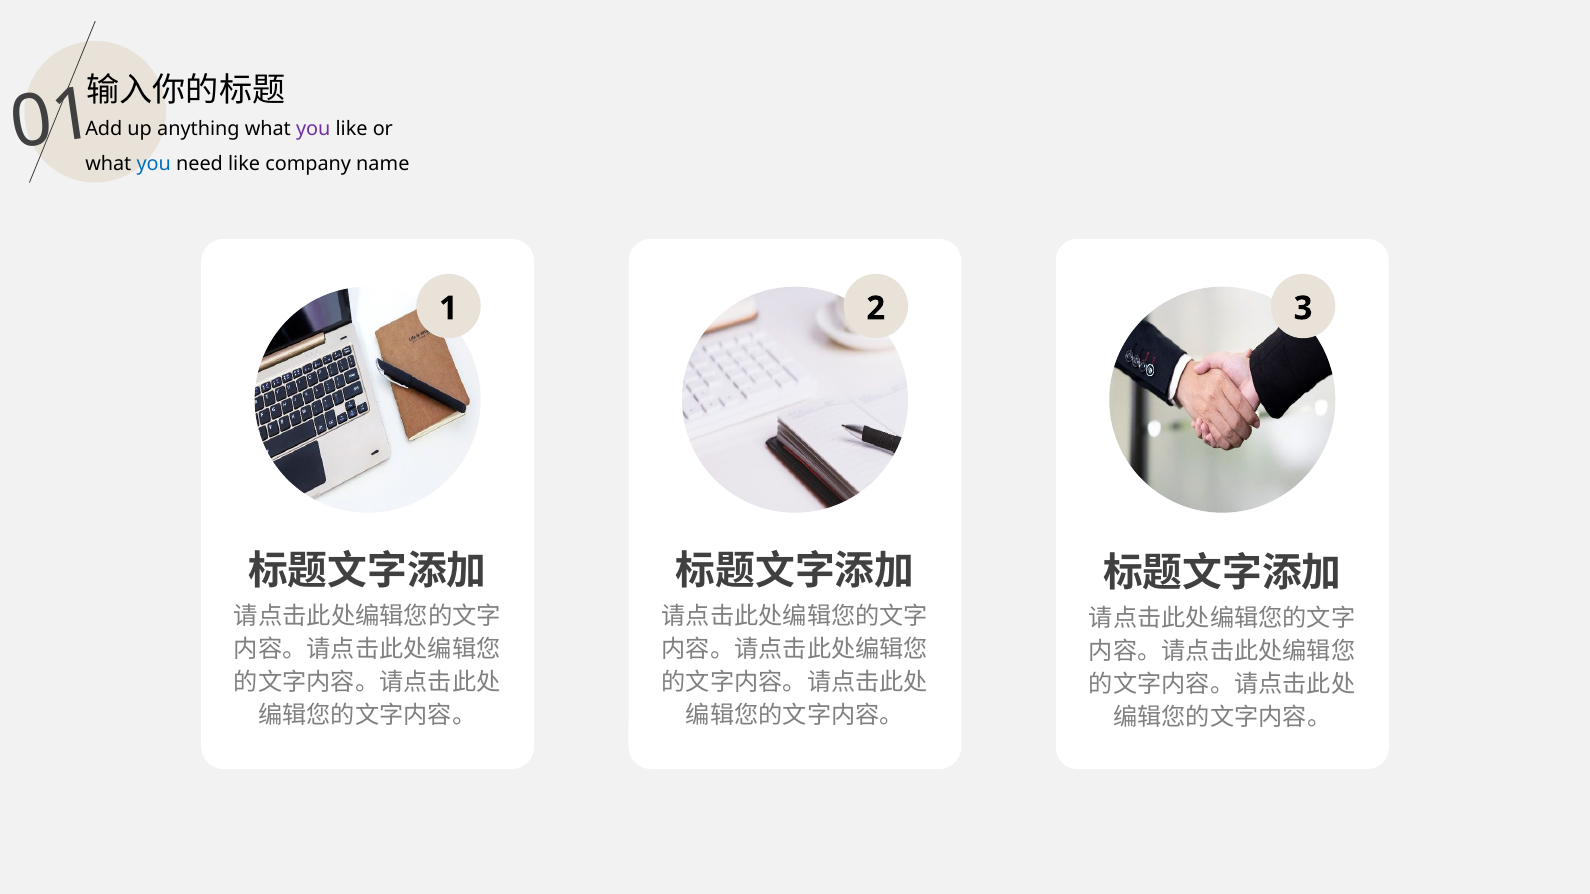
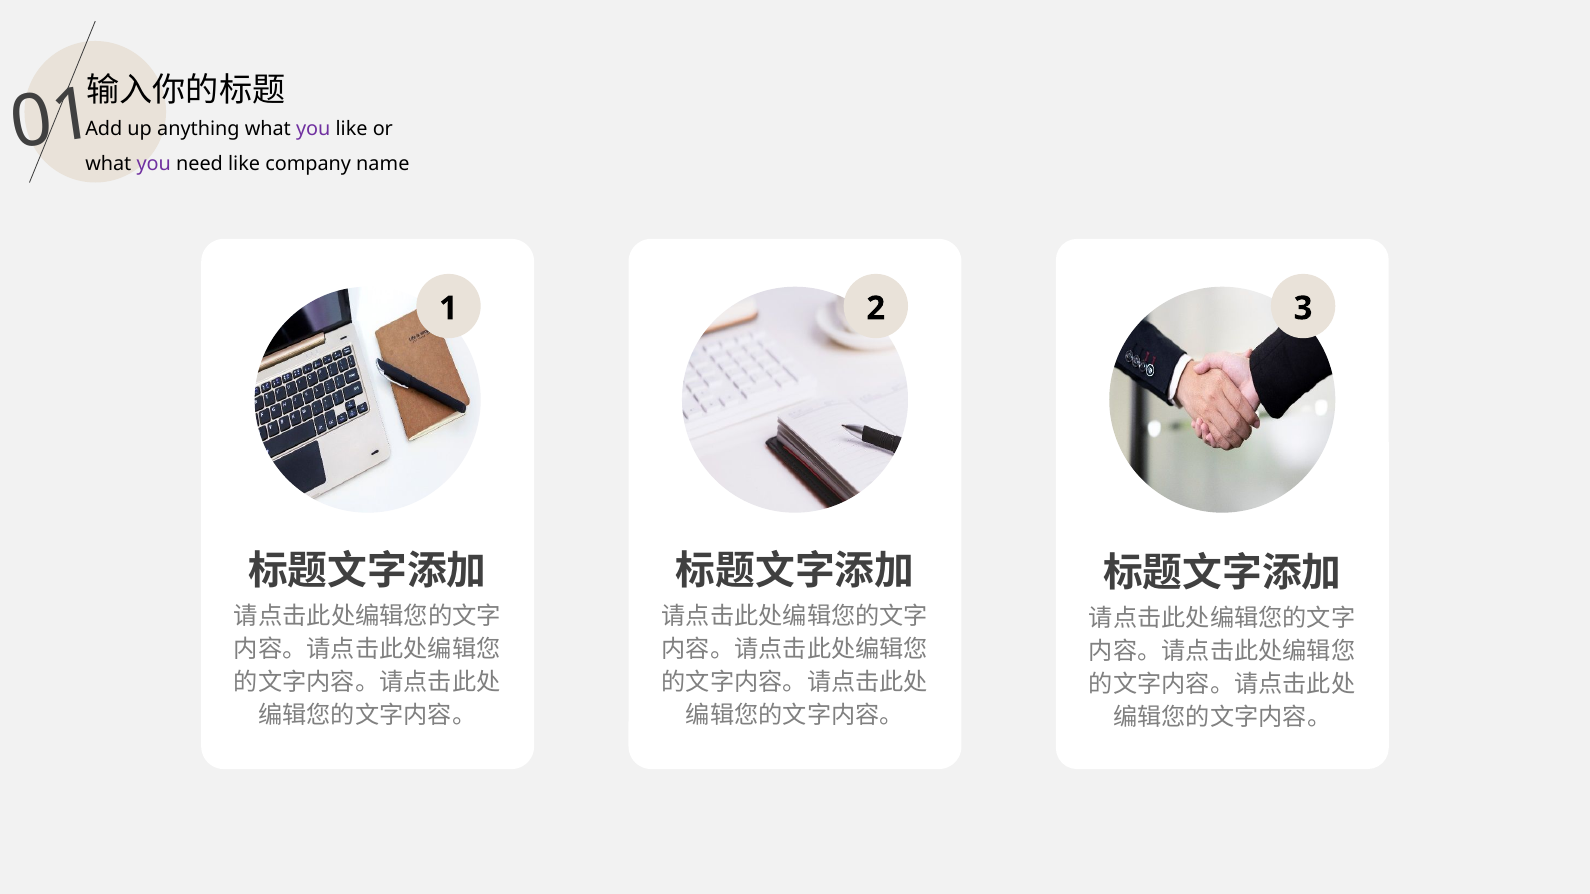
you at (154, 164) colour: blue -> purple
